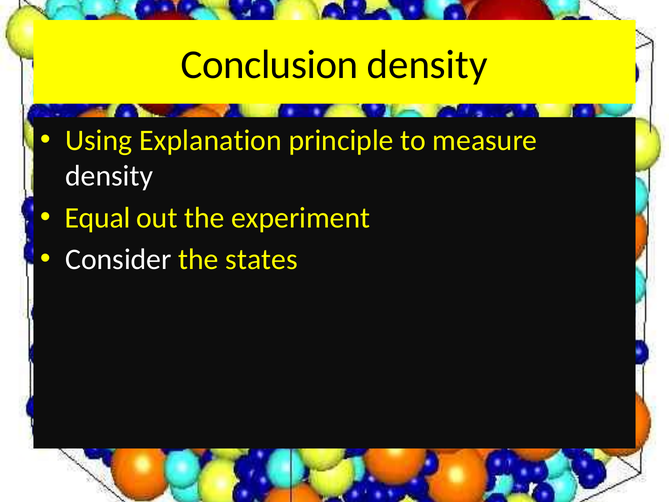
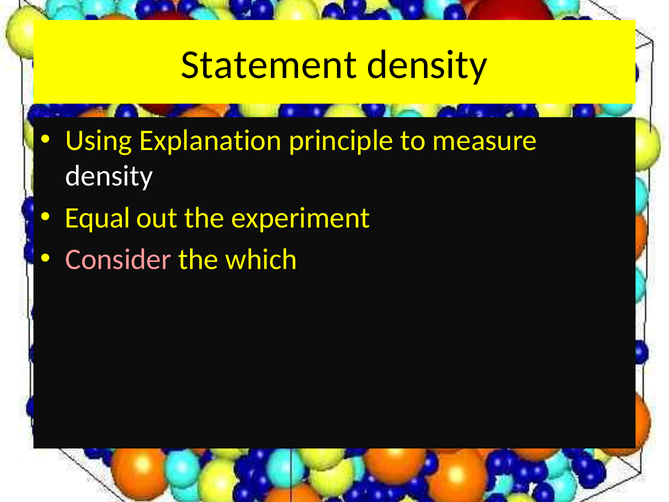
Conclusion: Conclusion -> Statement
Consider colour: white -> pink
states: states -> which
